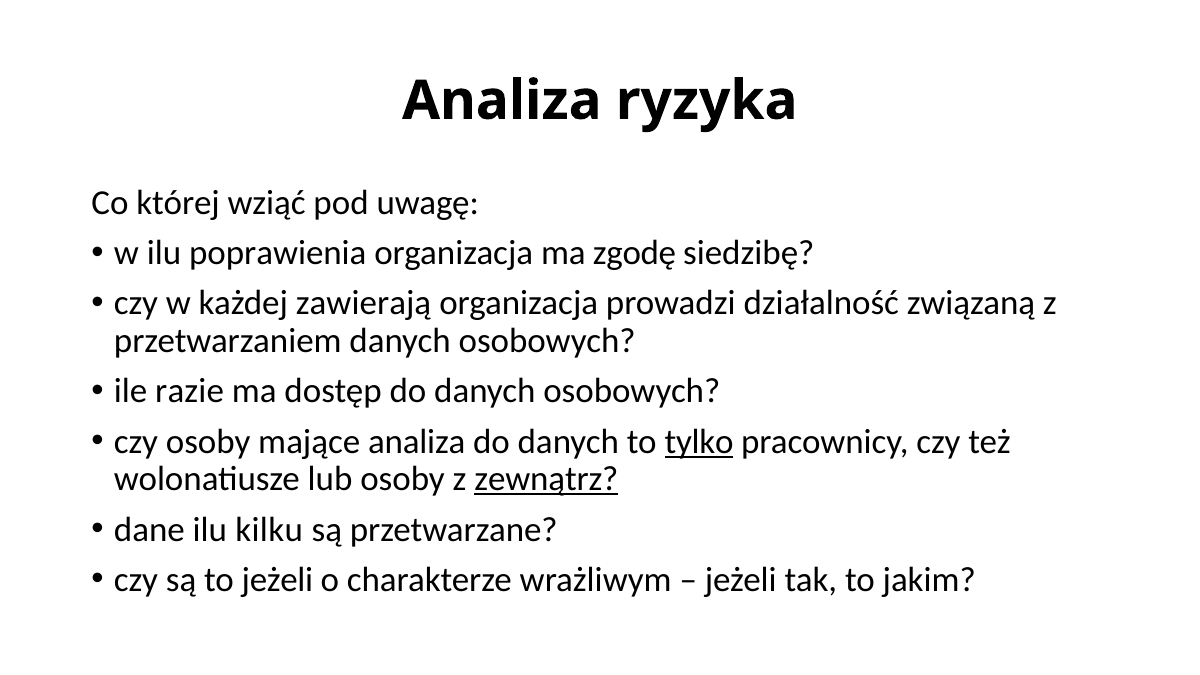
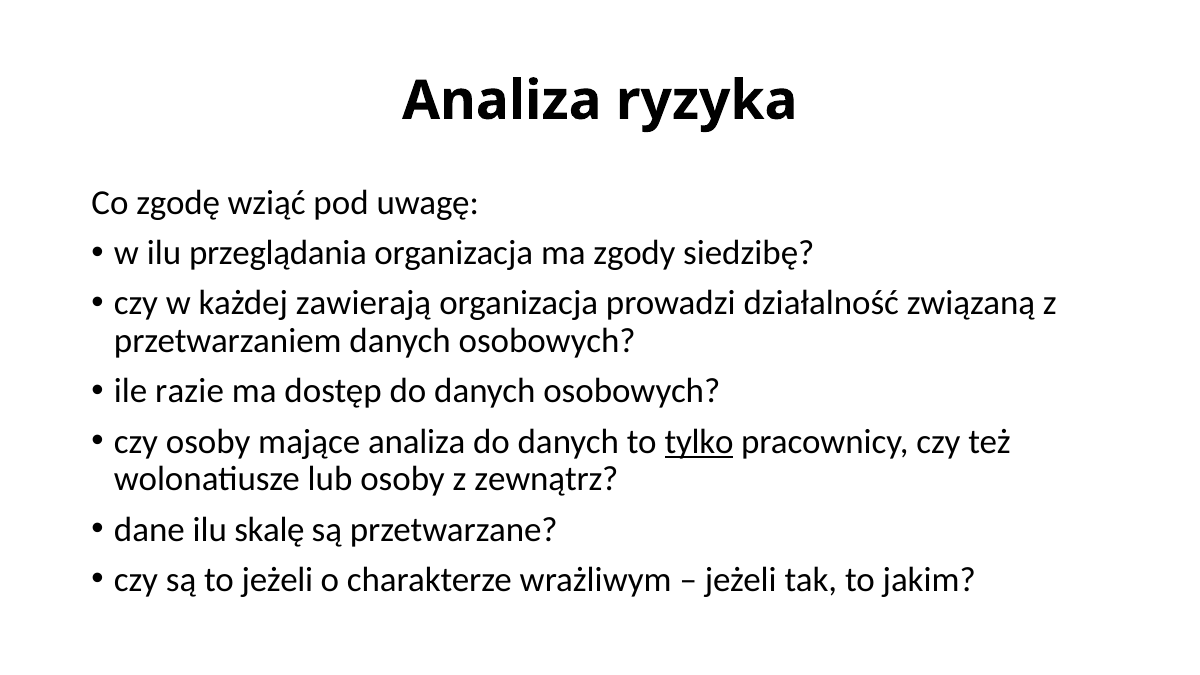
której: której -> zgodę
poprawienia: poprawienia -> przeglądania
zgodę: zgodę -> zgody
zewnątrz underline: present -> none
kilku: kilku -> skalę
